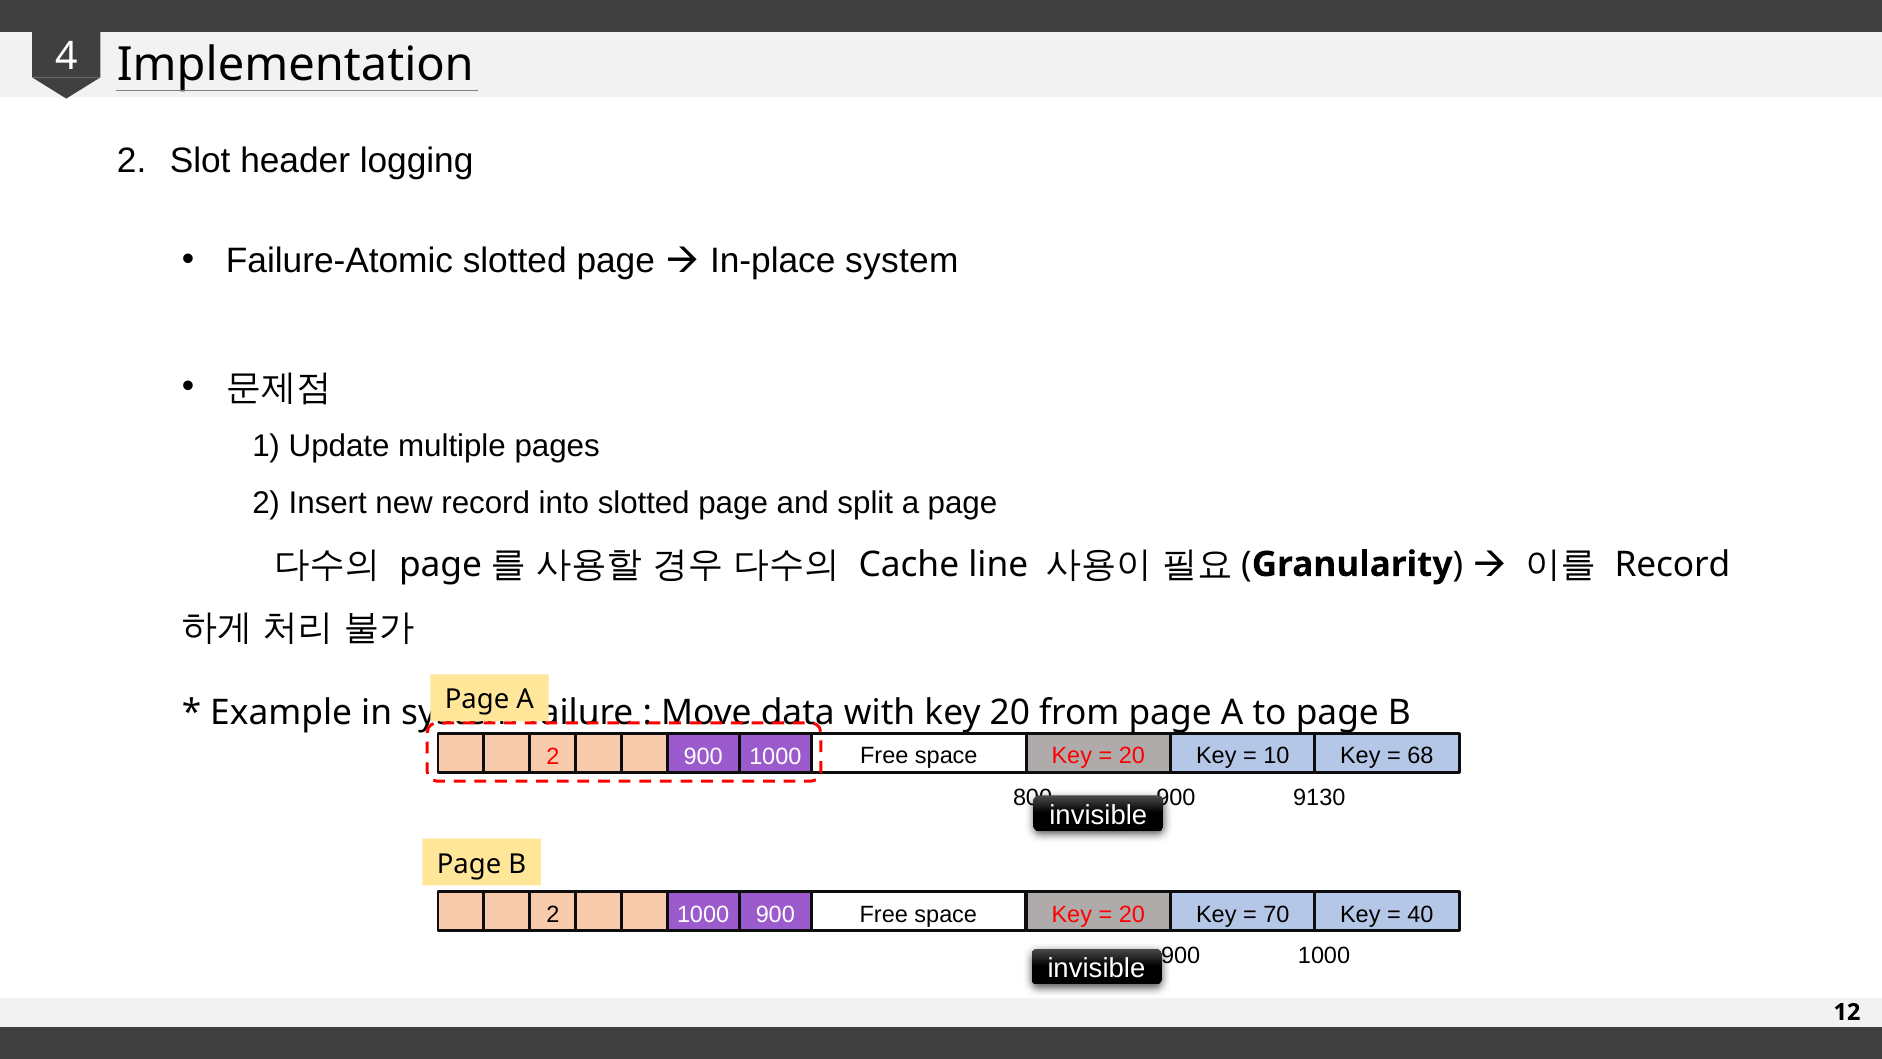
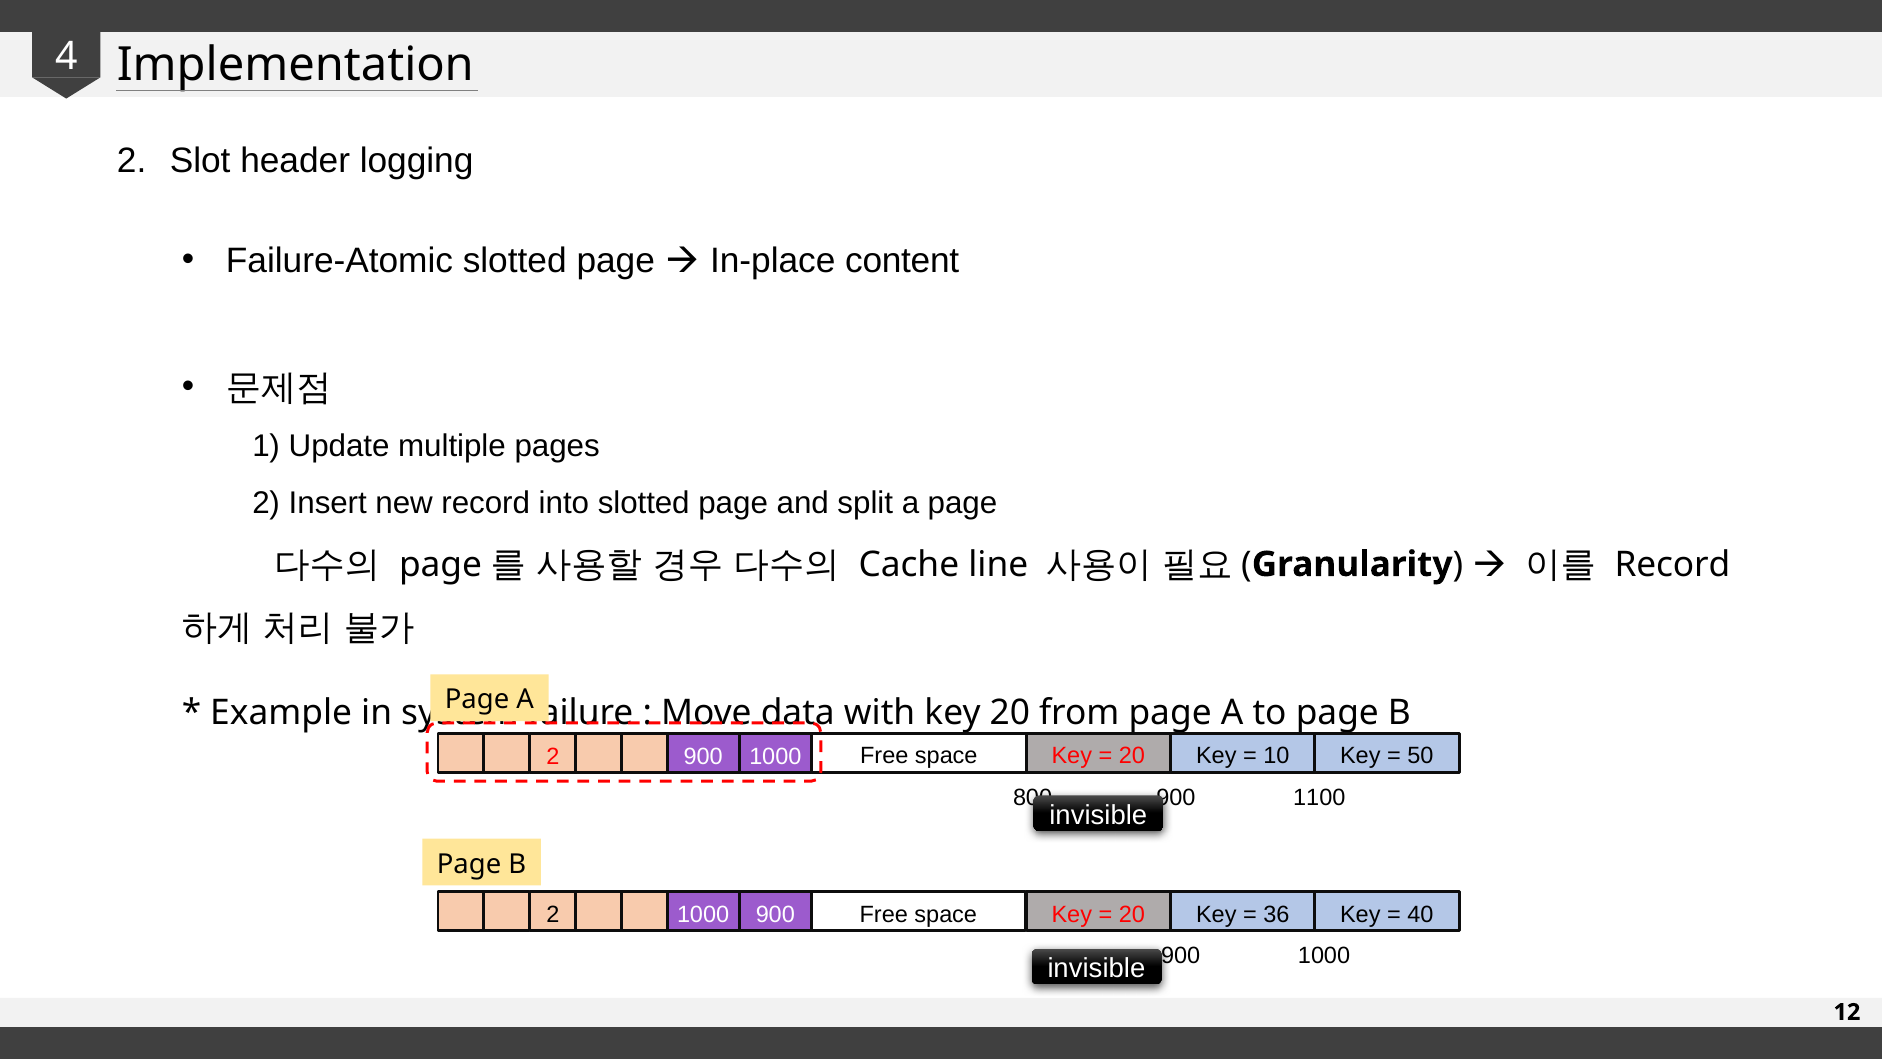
In-place system: system -> content
68: 68 -> 50
9130: 9130 -> 1100
70: 70 -> 36
